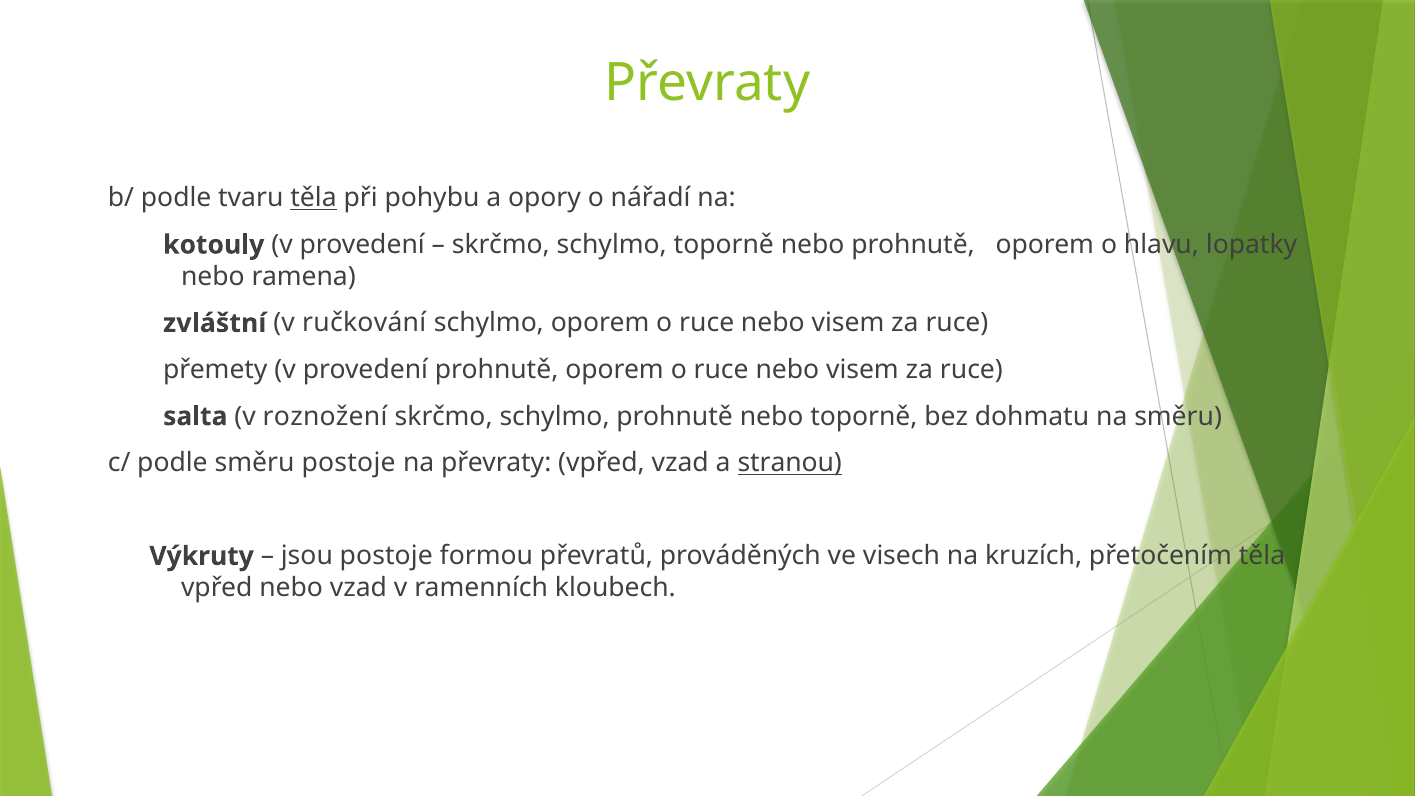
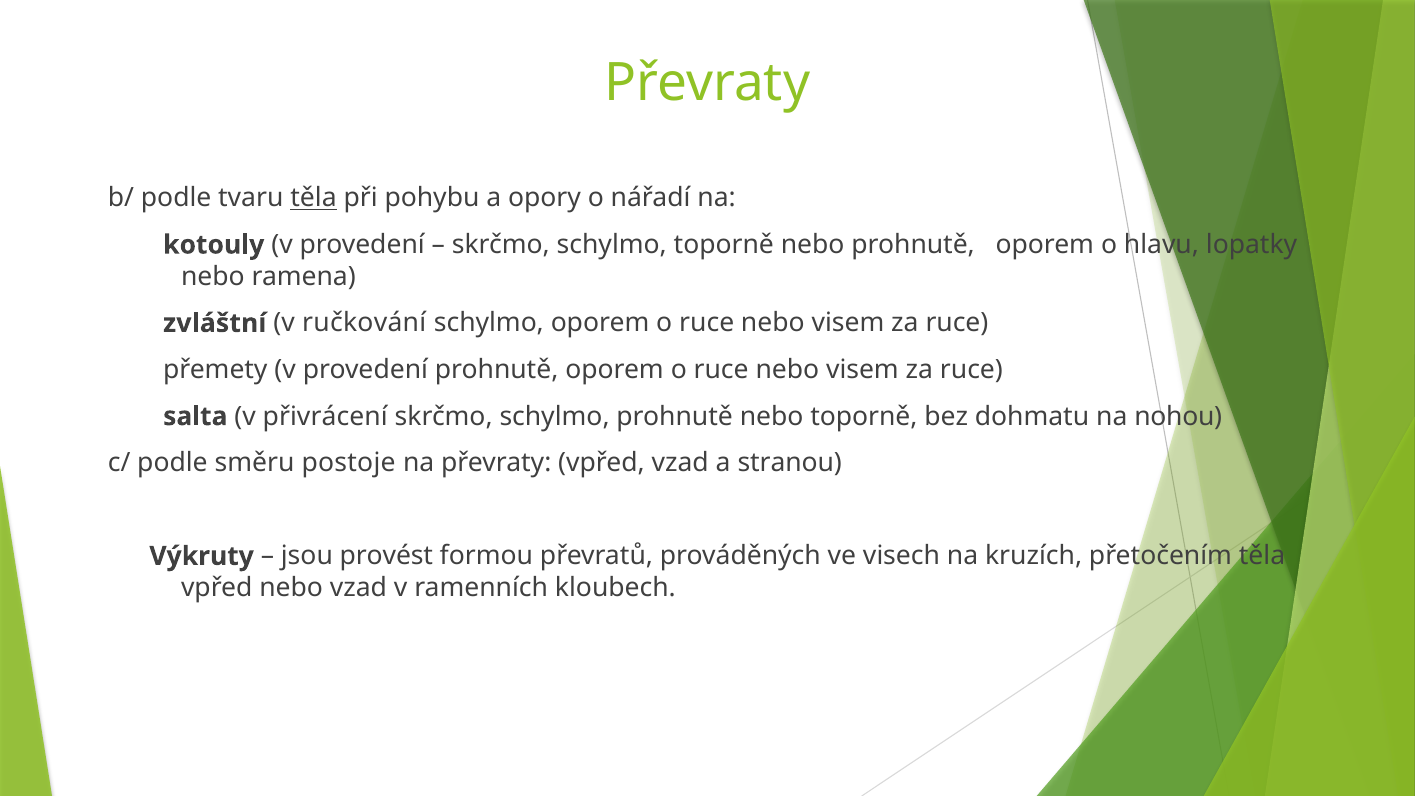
roznožení: roznožení -> přivrácení
na směru: směru -> nohou
stranou underline: present -> none
jsou postoje: postoje -> provést
